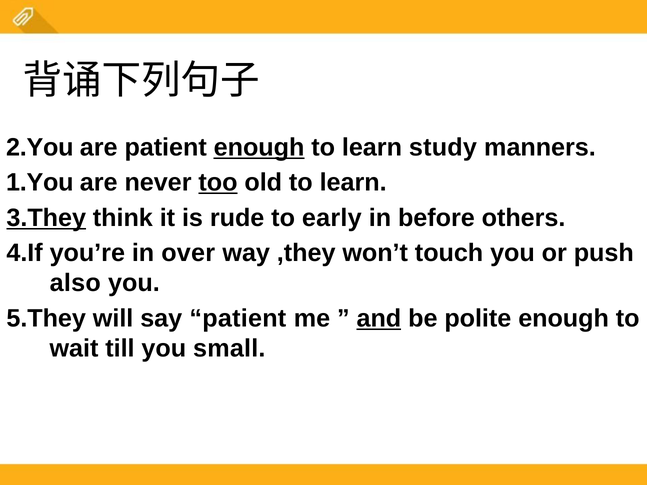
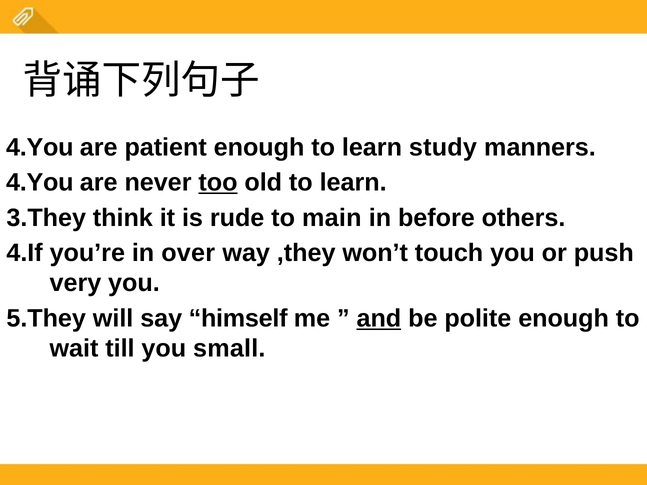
2.You at (40, 147): 2.You -> 4.You
enough at (259, 147) underline: present -> none
1.You at (40, 183): 1.You -> 4.You
3.They underline: present -> none
early: early -> main
also: also -> very
say patient: patient -> himself
